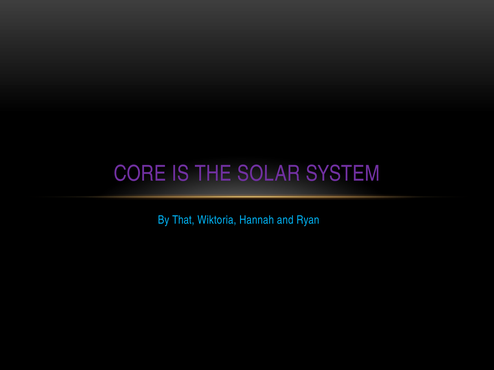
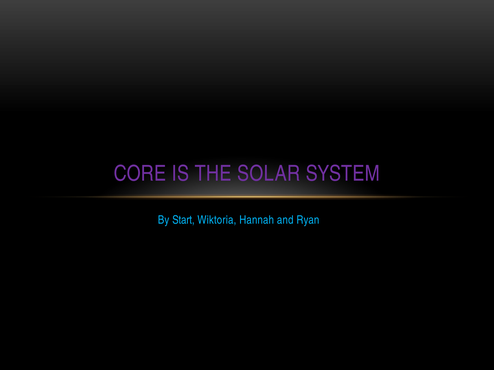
That: That -> Start
